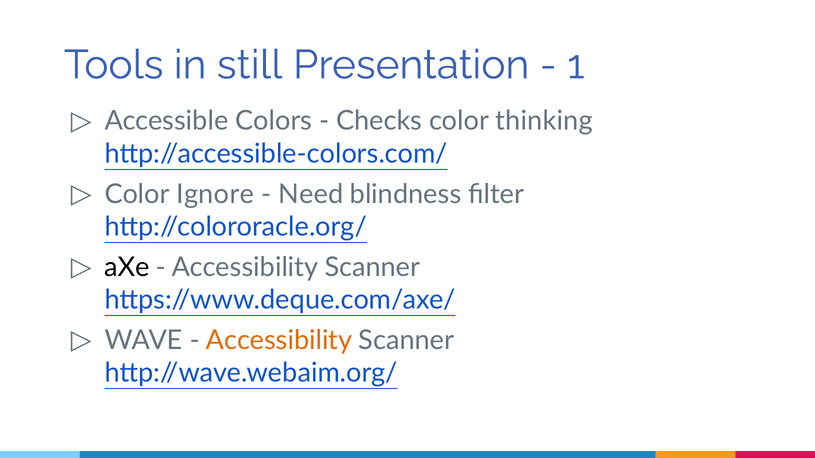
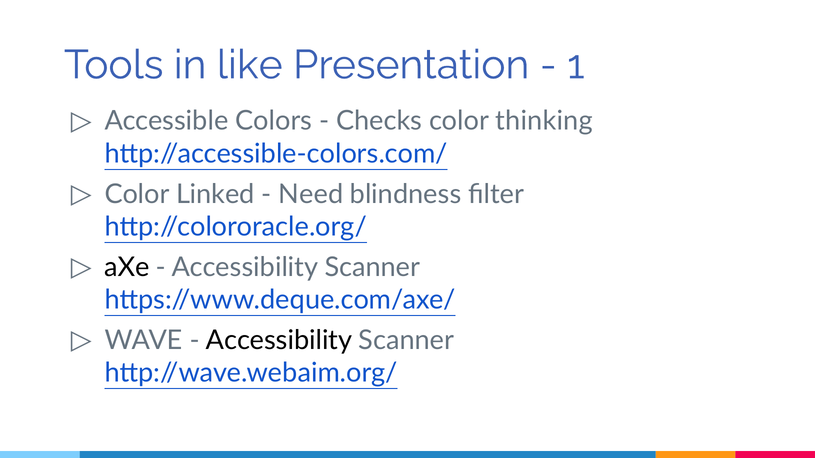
still: still -> like
Ignore: Ignore -> Linked
Accessibility at (279, 341) colour: orange -> black
